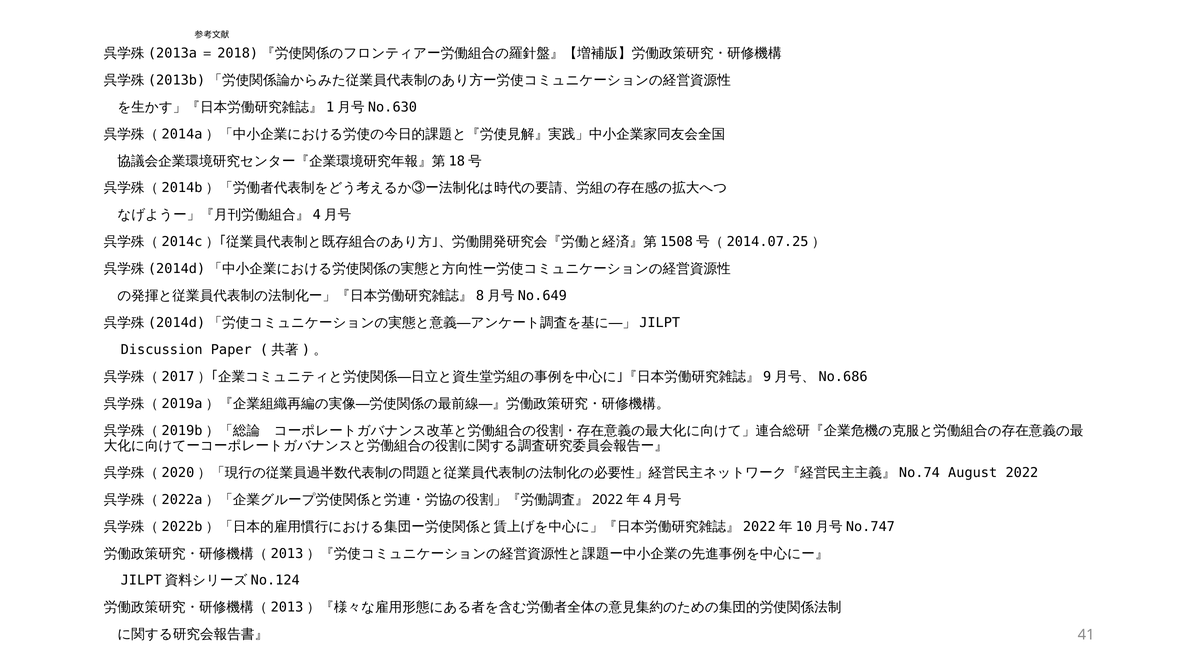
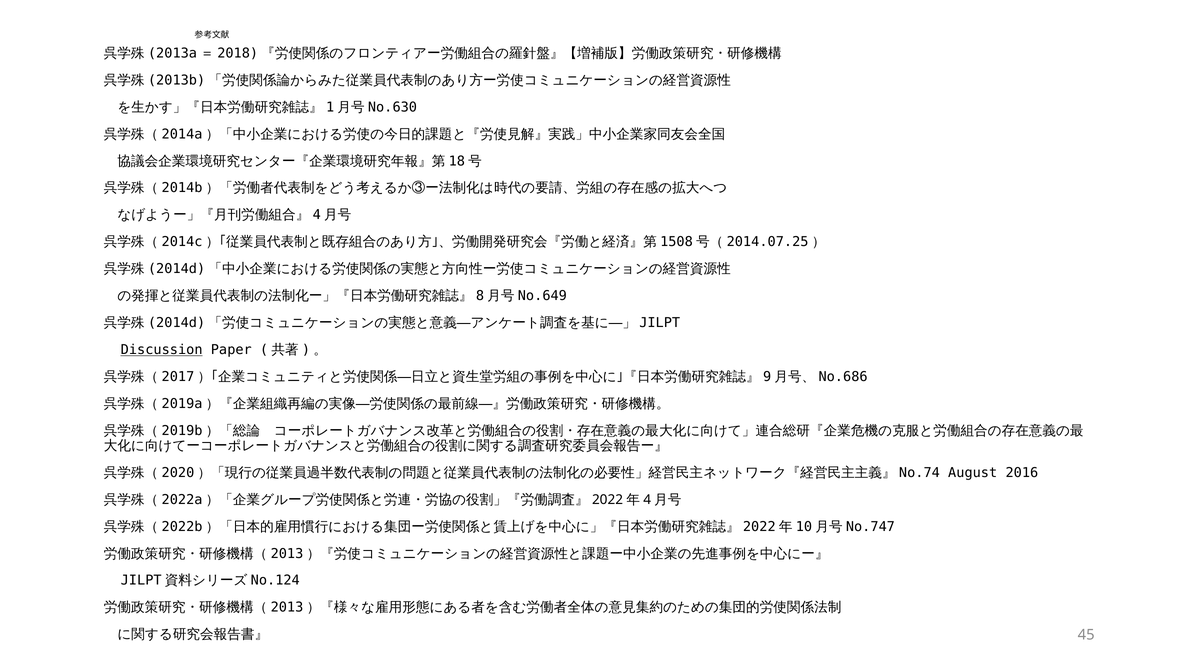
Discussion underline: none -> present
2022: 2022 -> 2016
41: 41 -> 45
